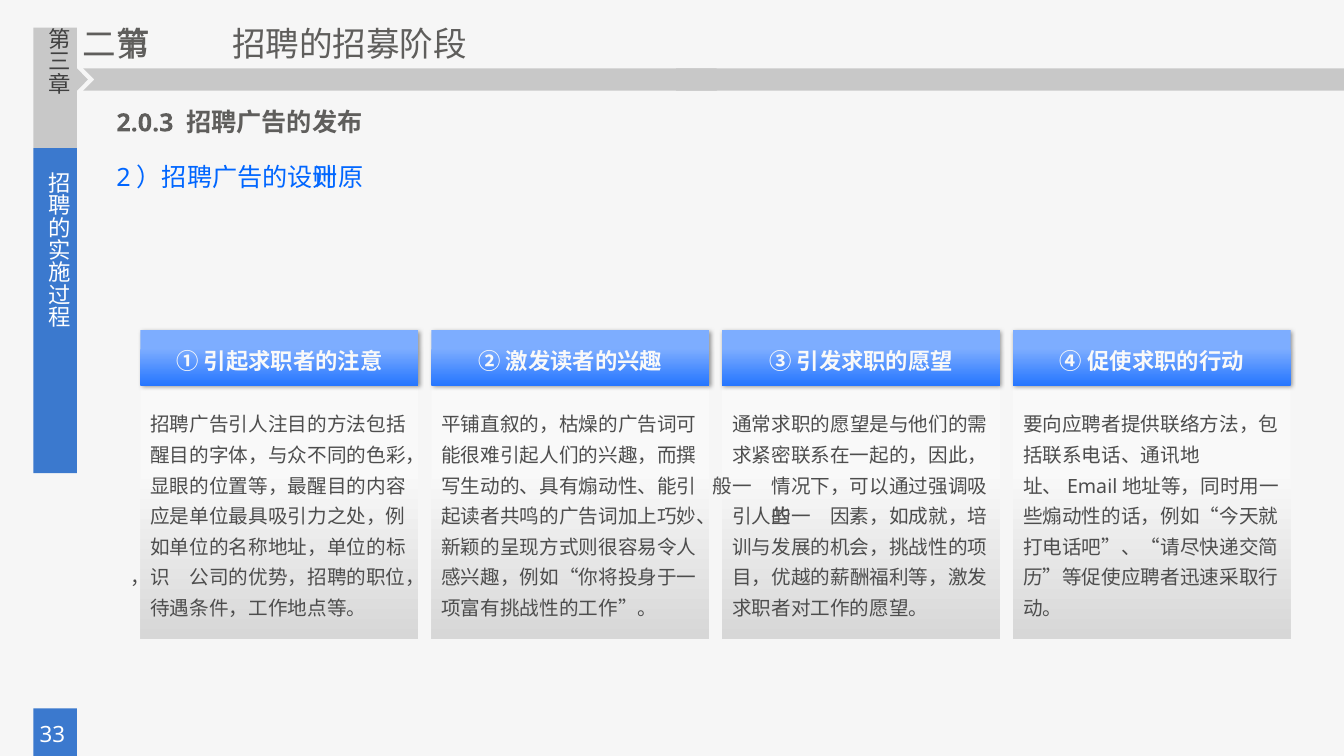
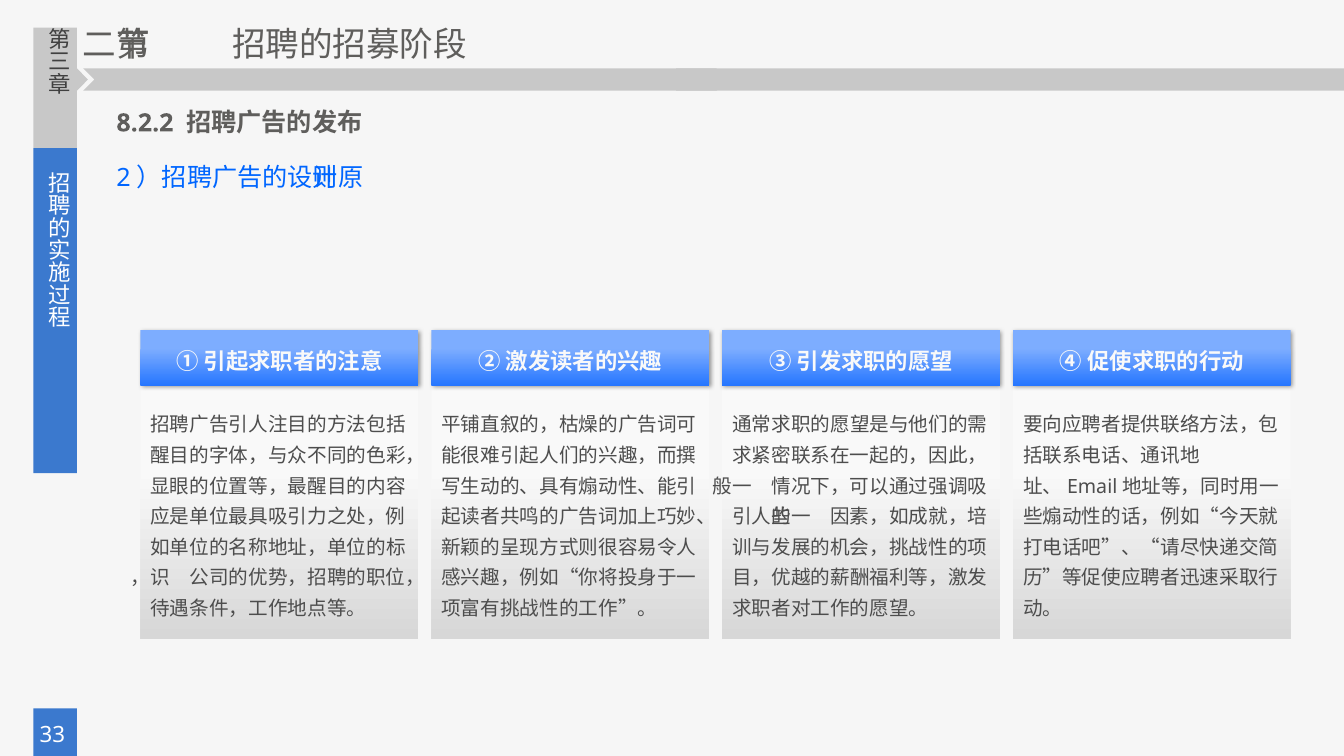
2.0.3: 2.0.3 -> 8.2.2
